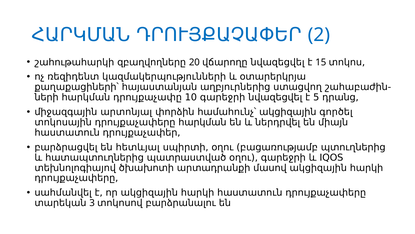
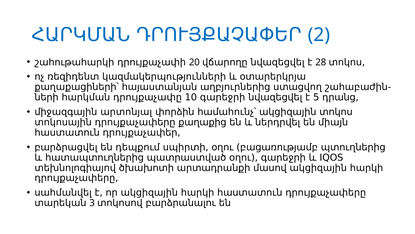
զբաղվողները: զբաղվողները -> դրույքաչափի
15: 15 -> 28
ակցիզային գործել: գործել -> տոկոս
դրույքաչափերը հարկման: հարկման -> քաղաքից
հետևյալ: հետևյալ -> դեպքում
